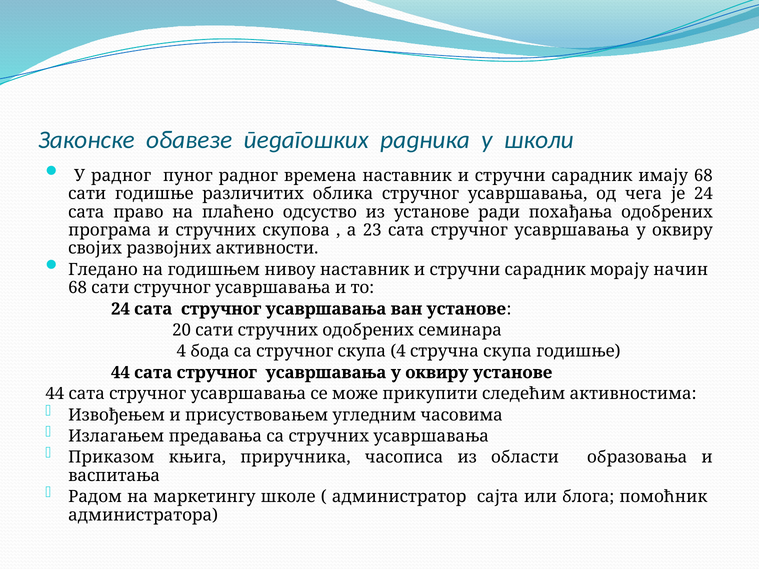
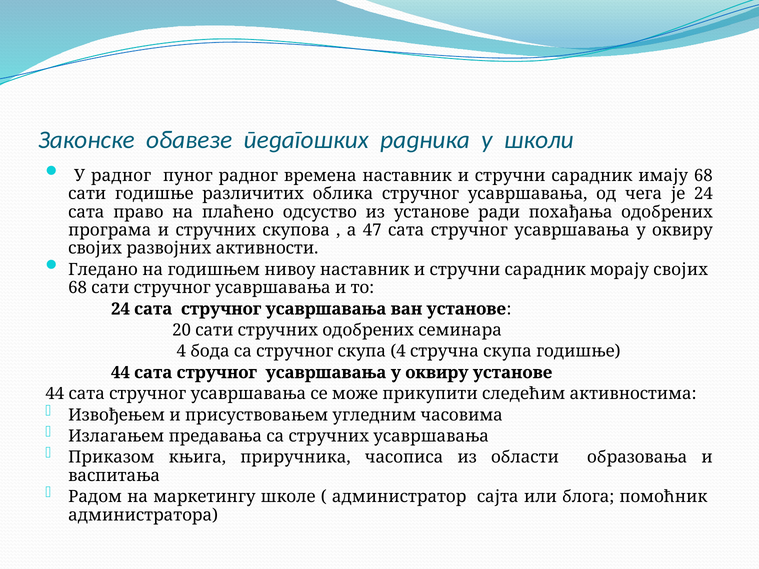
23: 23 -> 47
морају начин: начин -> својих
